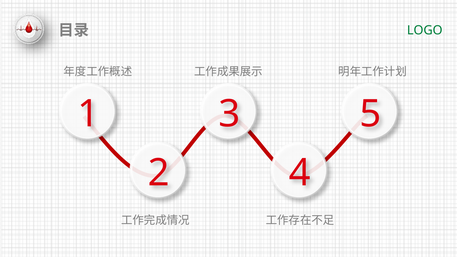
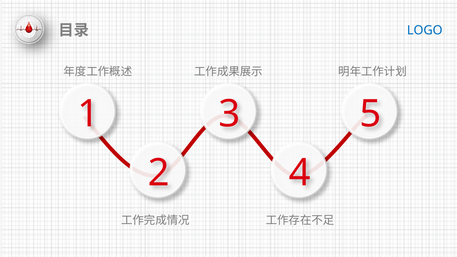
LOGO colour: green -> blue
